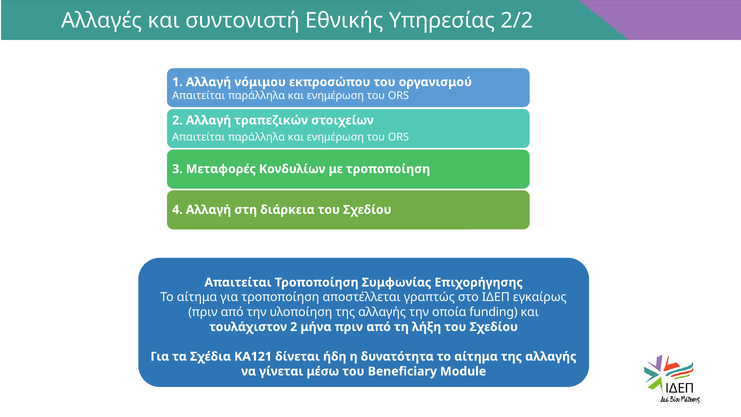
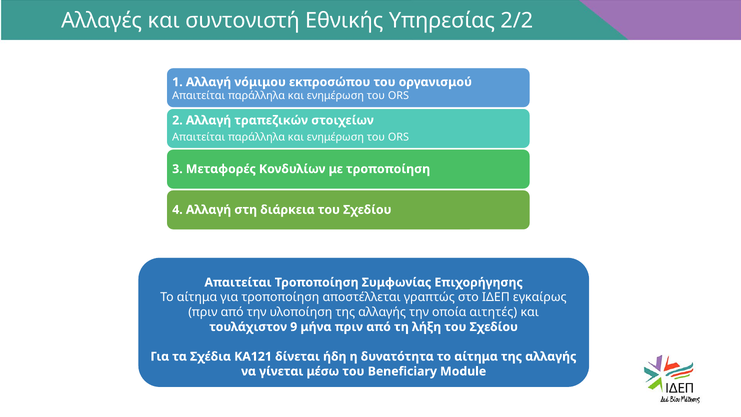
funding: funding -> αιτητές
τουλάχιστον 2: 2 -> 9
